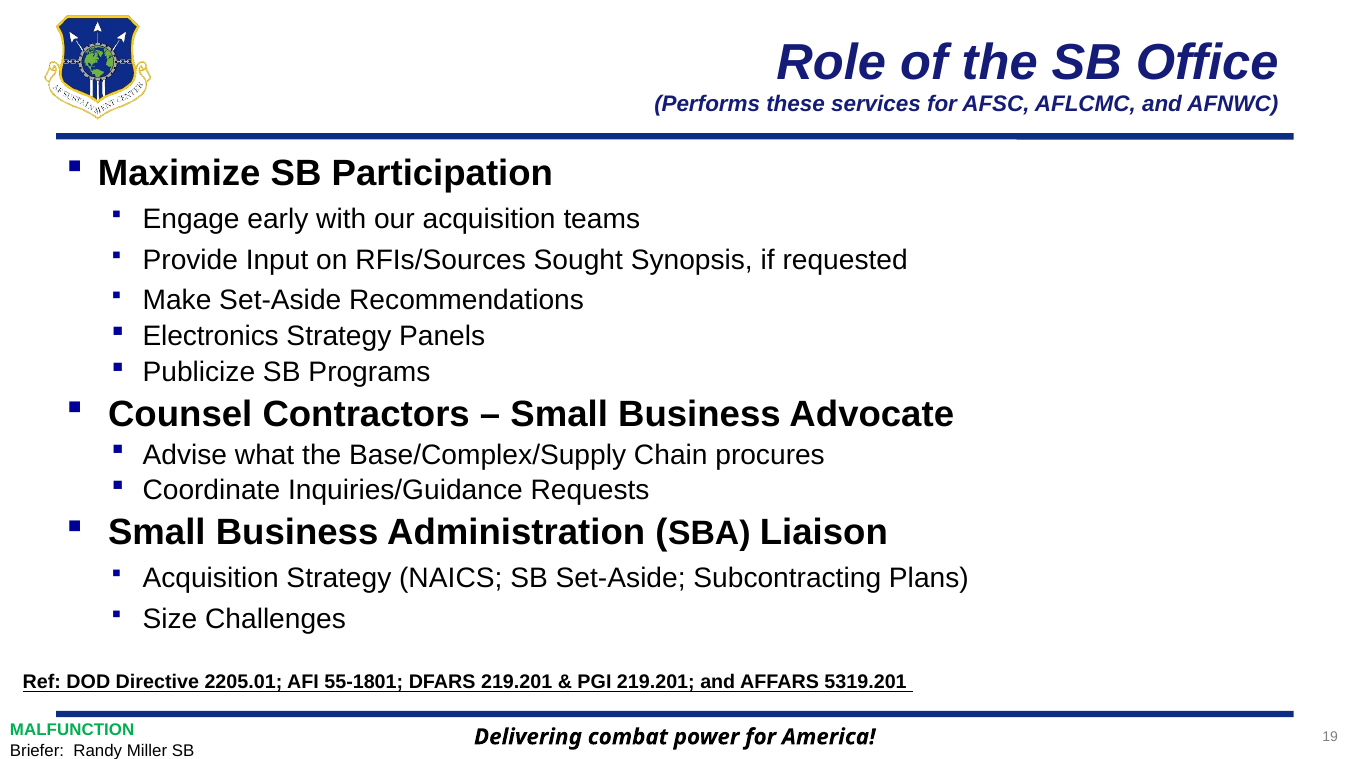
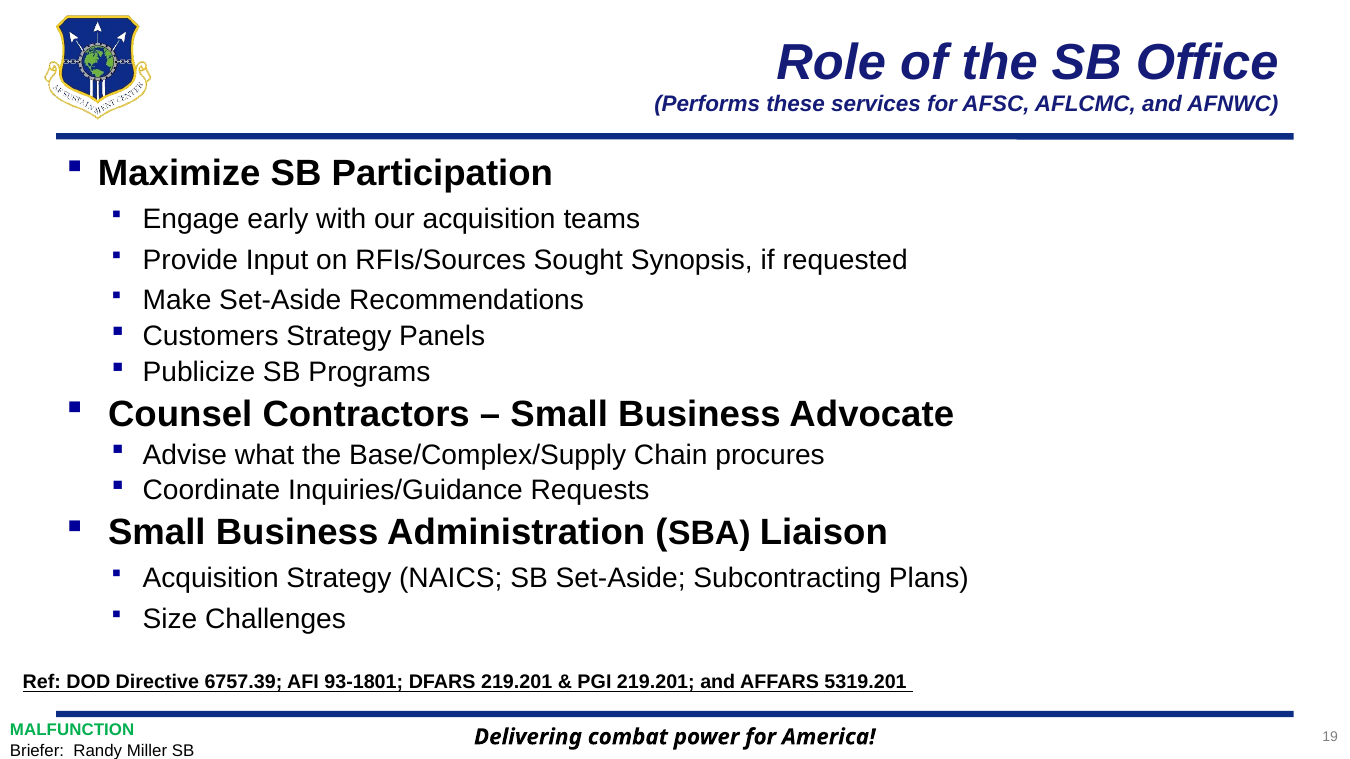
Electronics: Electronics -> Customers
2205.01: 2205.01 -> 6757.39
55-1801: 55-1801 -> 93-1801
